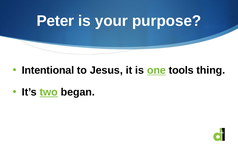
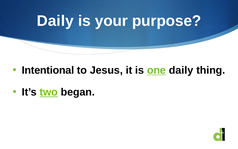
Peter at (55, 21): Peter -> Daily
one tools: tools -> daily
